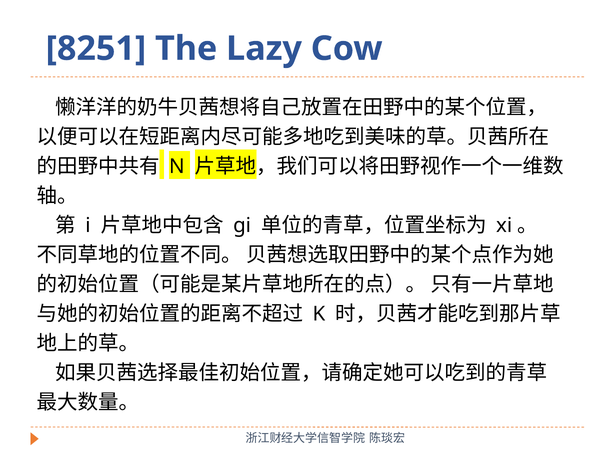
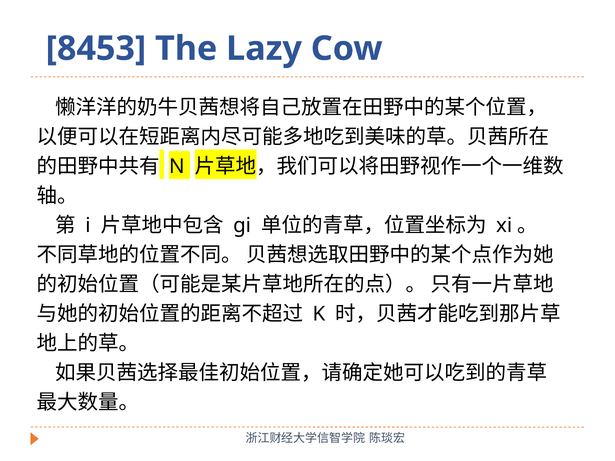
8251: 8251 -> 8453
